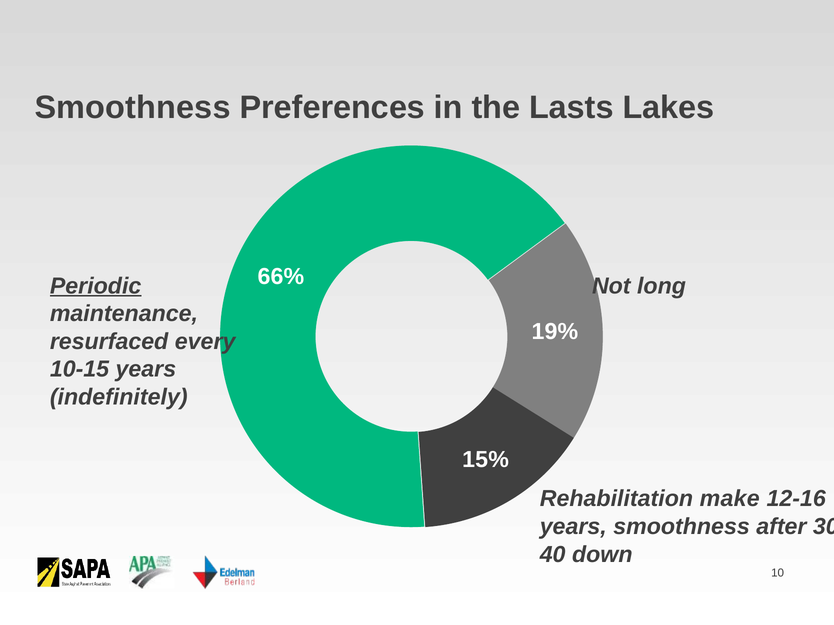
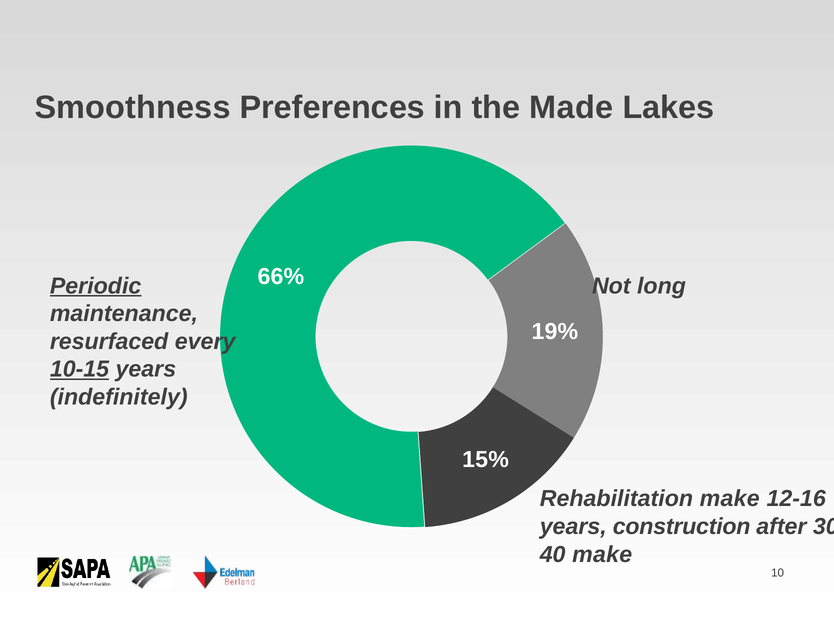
Lasts: Lasts -> Made
10-15 underline: none -> present
years smoothness: smoothness -> construction
down at (602, 555): down -> make
